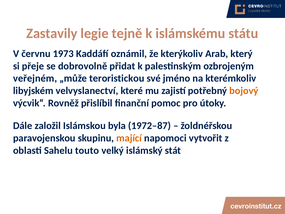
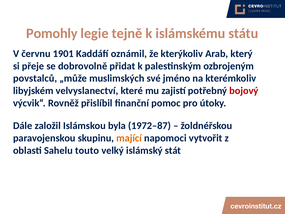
Zastavily: Zastavily -> Pomohly
1973: 1973 -> 1901
veřejném: veřejném -> povstalců
teroristickou: teroristickou -> muslimských
bojový colour: orange -> red
